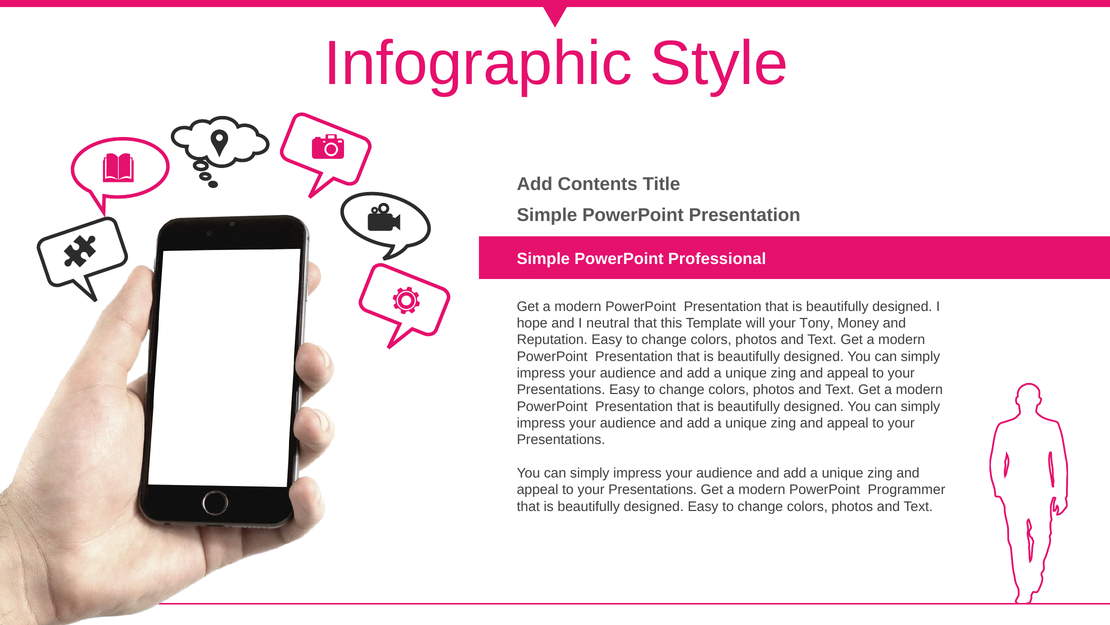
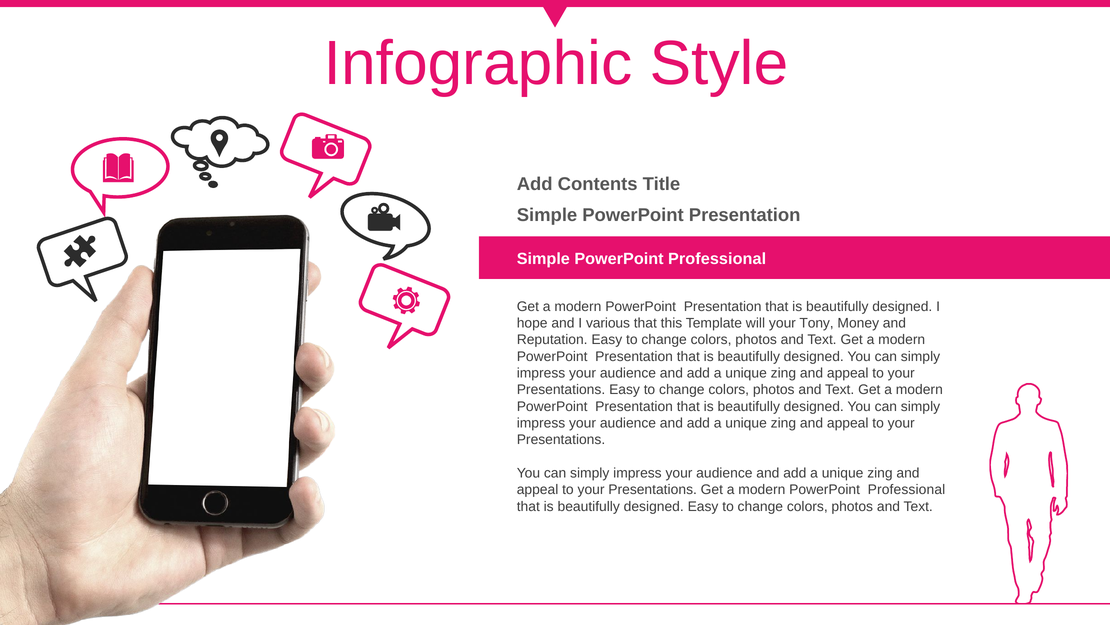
neutral: neutral -> various
modern PowerPoint Programmer: Programmer -> Professional
